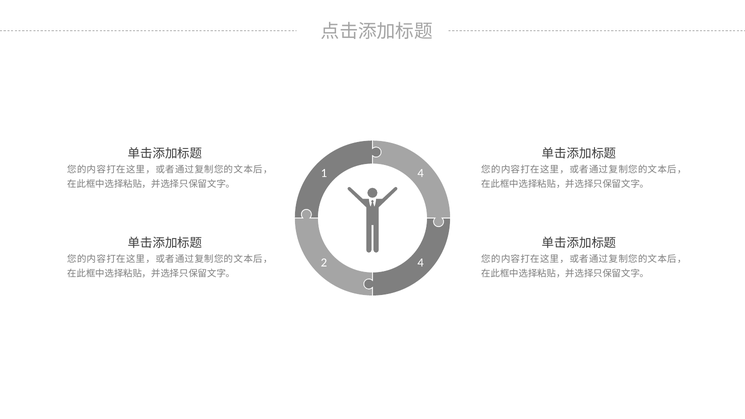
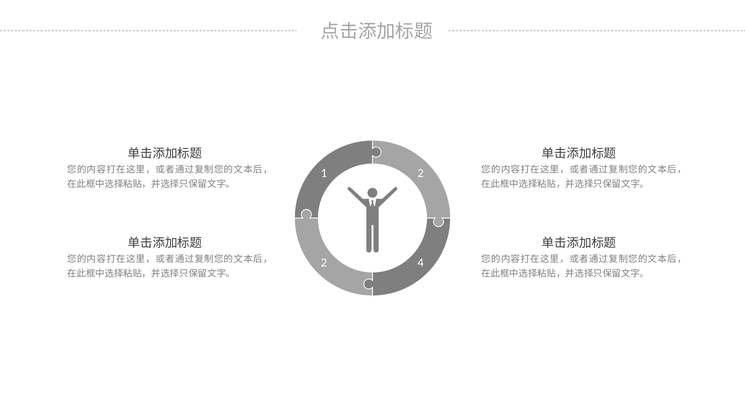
1 4: 4 -> 2
